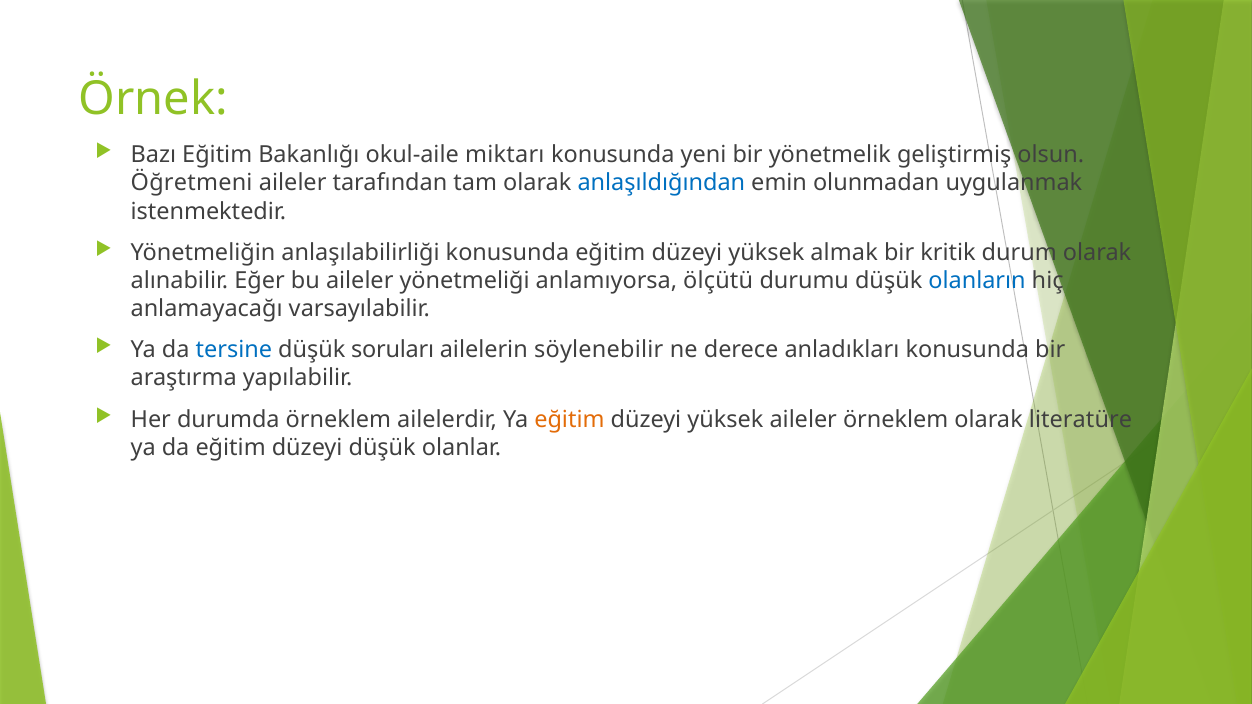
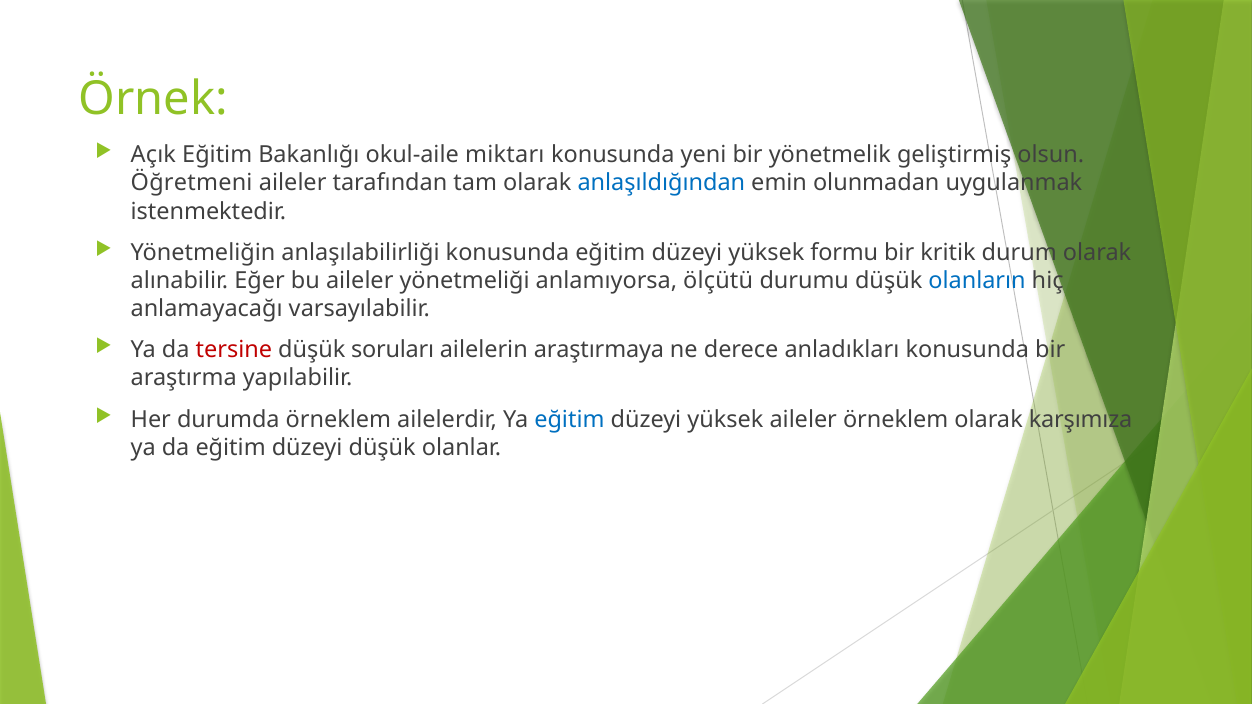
Bazı: Bazı -> Açık
almak: almak -> formu
tersine colour: blue -> red
söylenebilir: söylenebilir -> araştırmaya
eğitim at (569, 420) colour: orange -> blue
literatüre: literatüre -> karşımıza
